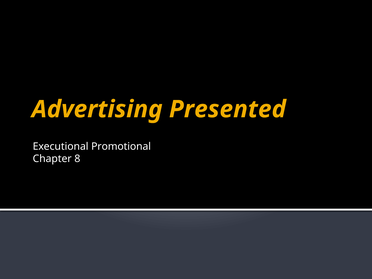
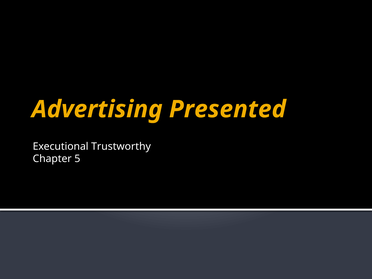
Promotional: Promotional -> Trustworthy
8: 8 -> 5
